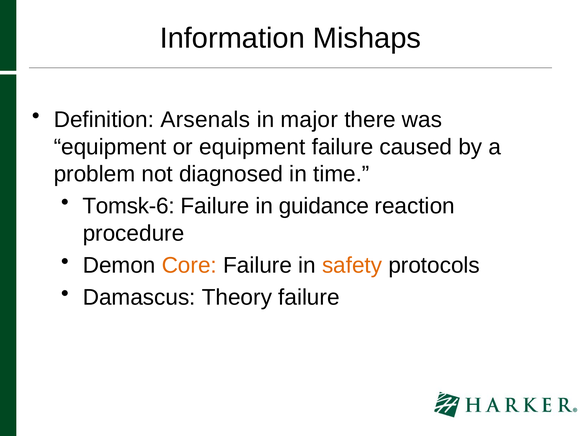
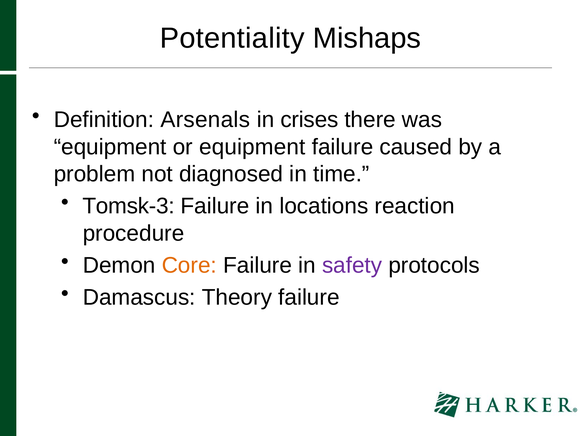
Information: Information -> Potentiality
major: major -> crises
Tomsk-6: Tomsk-6 -> Tomsk-3
guidance: guidance -> locations
safety colour: orange -> purple
